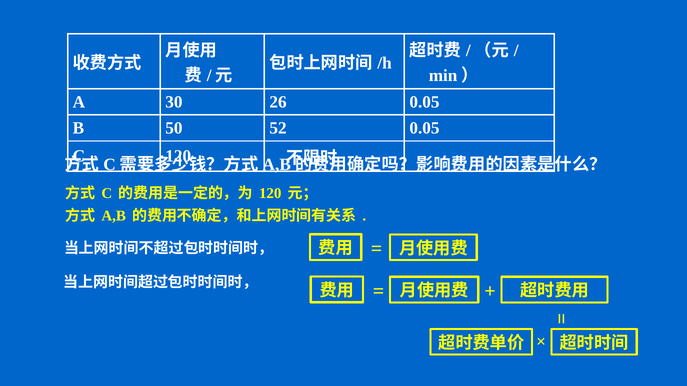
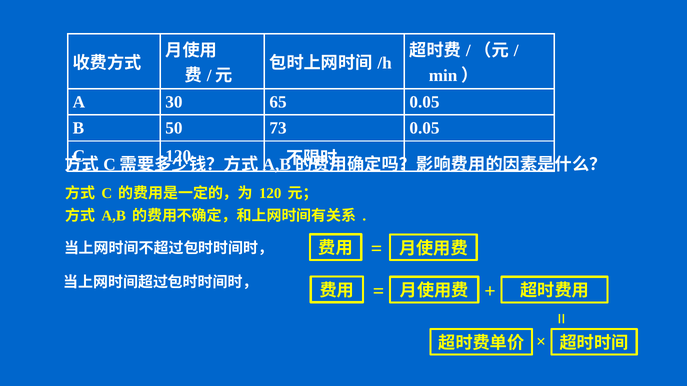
26: 26 -> 65
52: 52 -> 73
